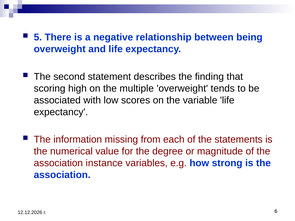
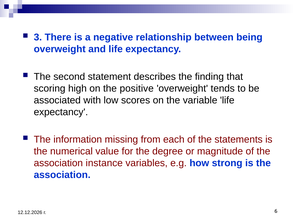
5: 5 -> 3
multiple: multiple -> positive
